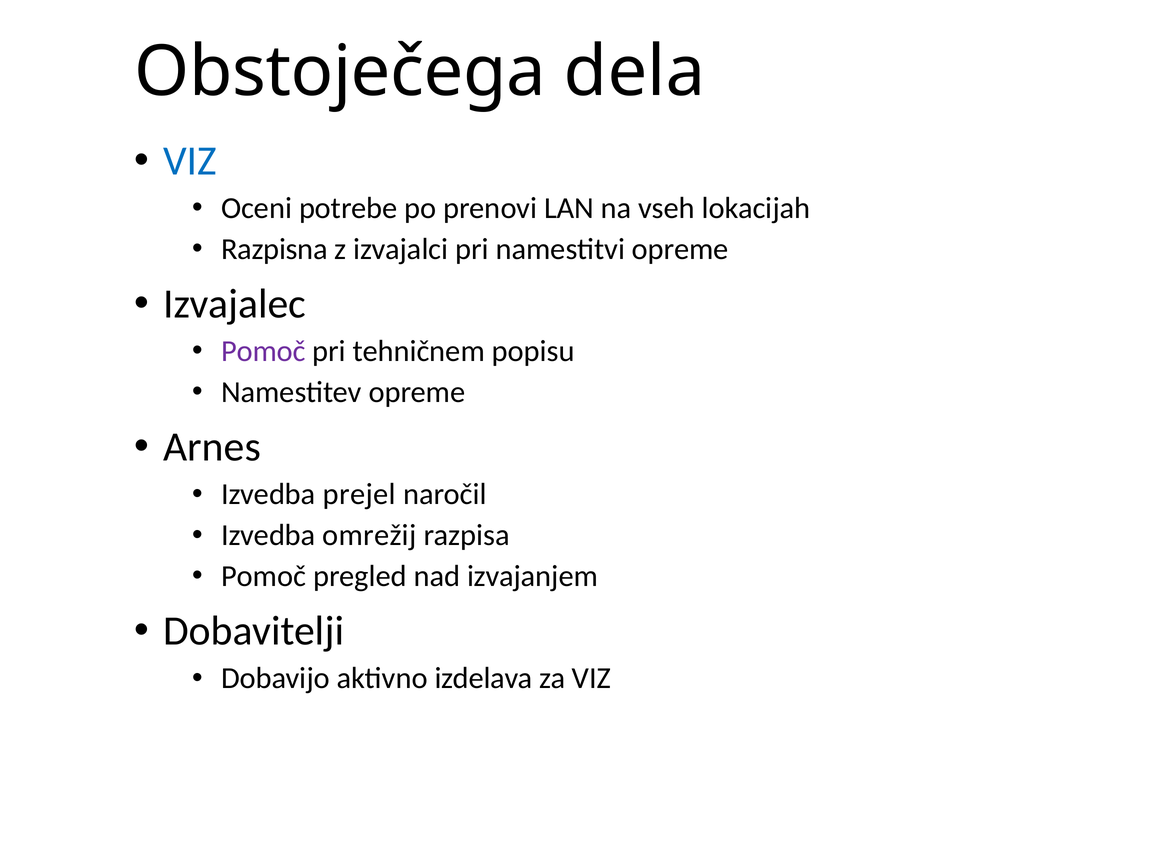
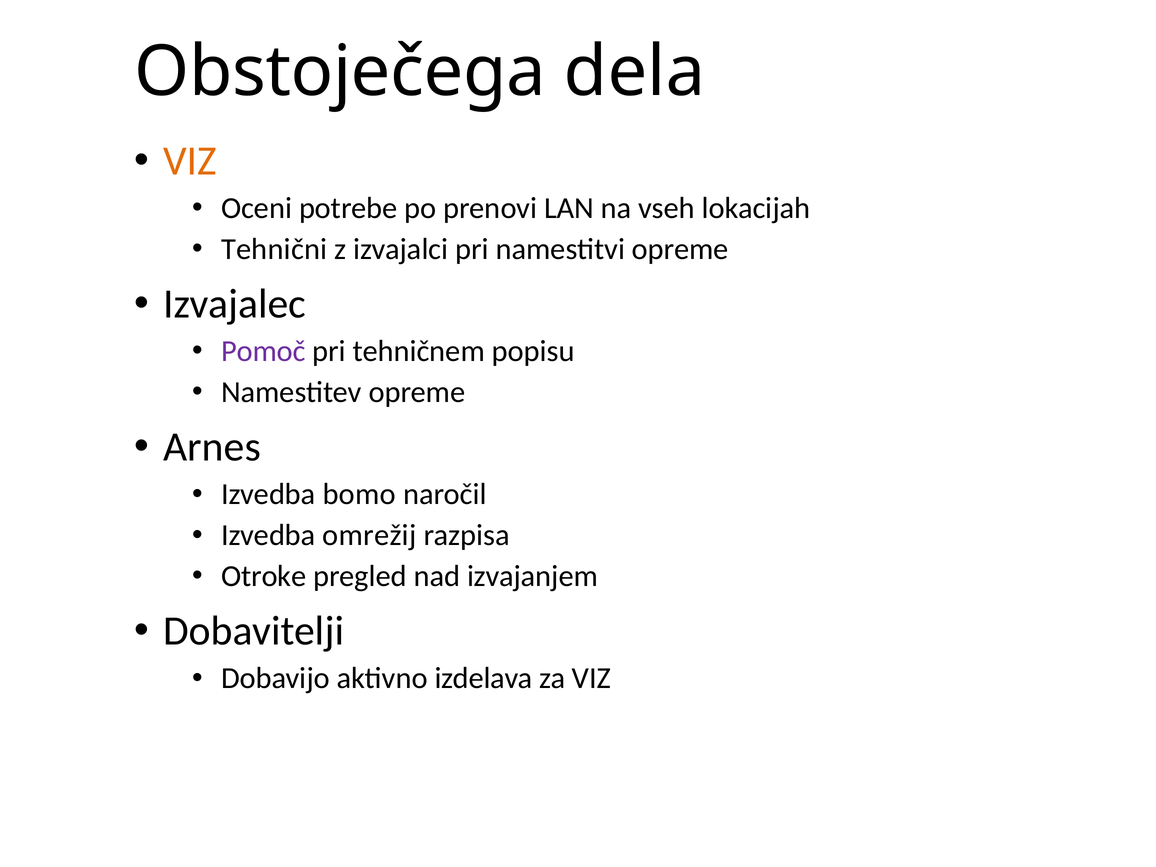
VIZ at (190, 161) colour: blue -> orange
Razpisna: Razpisna -> Tehnični
prejel: prejel -> bomo
Pomoč at (264, 576): Pomoč -> Otroke
